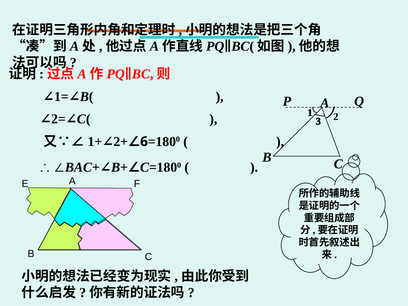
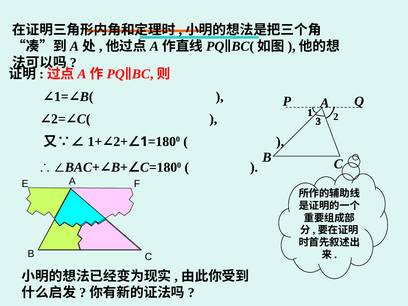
6 at (144, 142): 6 -> 1
